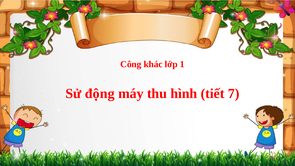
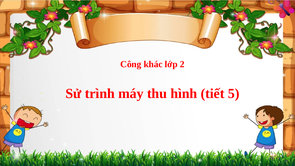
1: 1 -> 2
động: động -> trình
7: 7 -> 5
